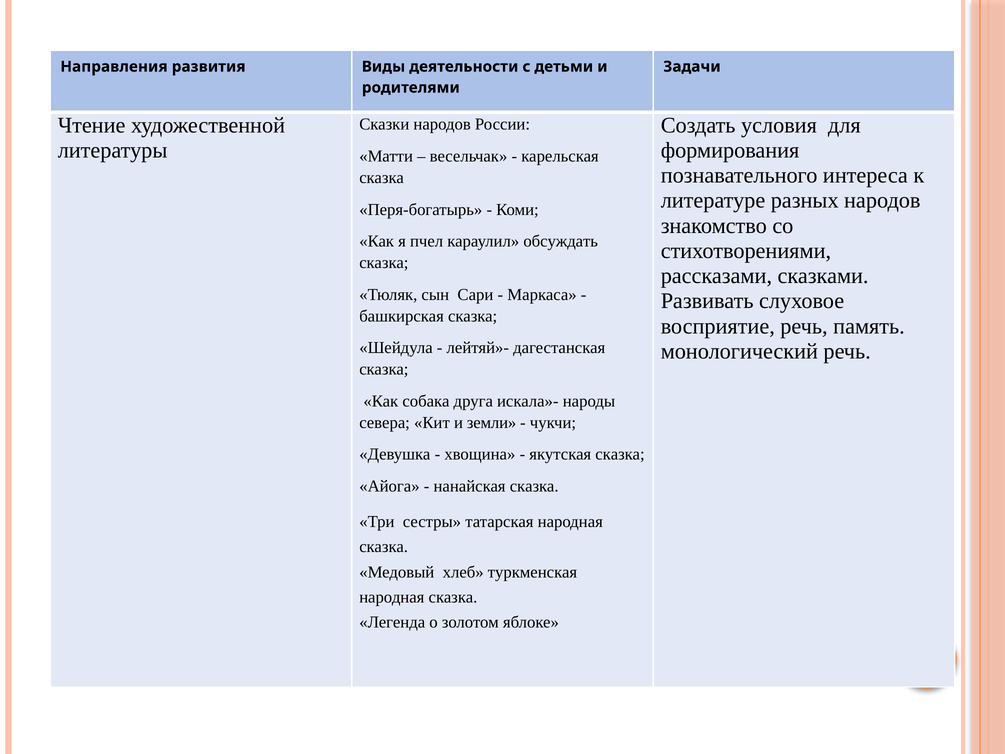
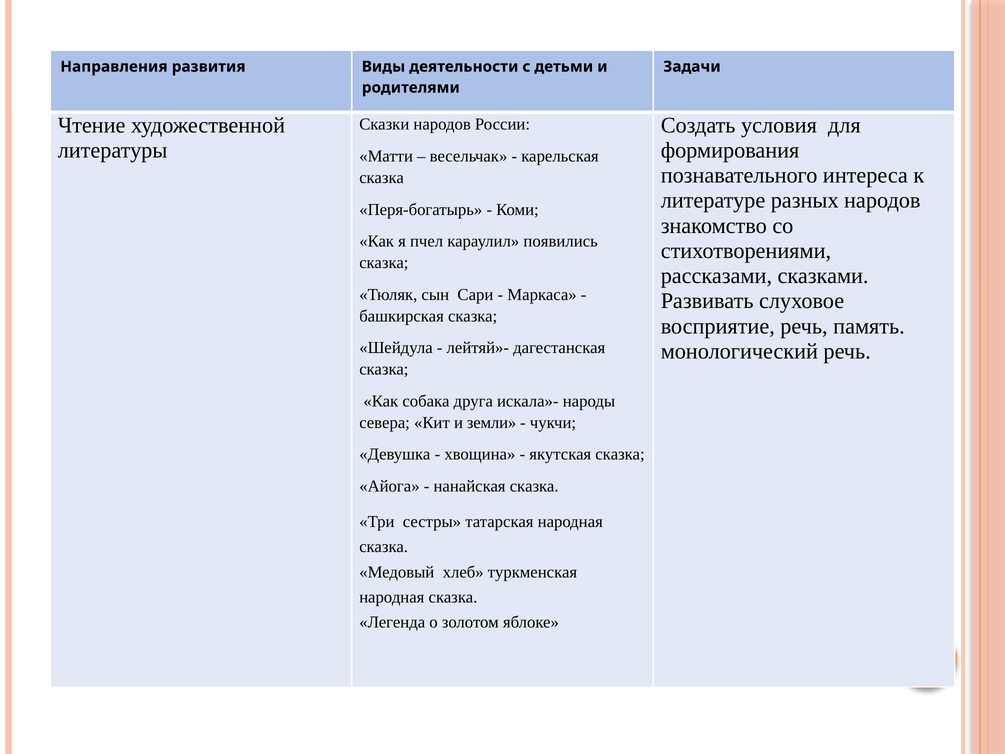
обсуждать: обсуждать -> появились
